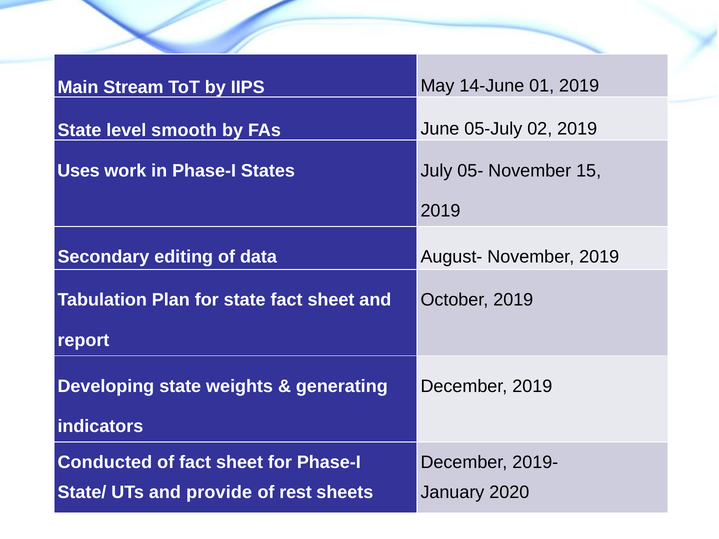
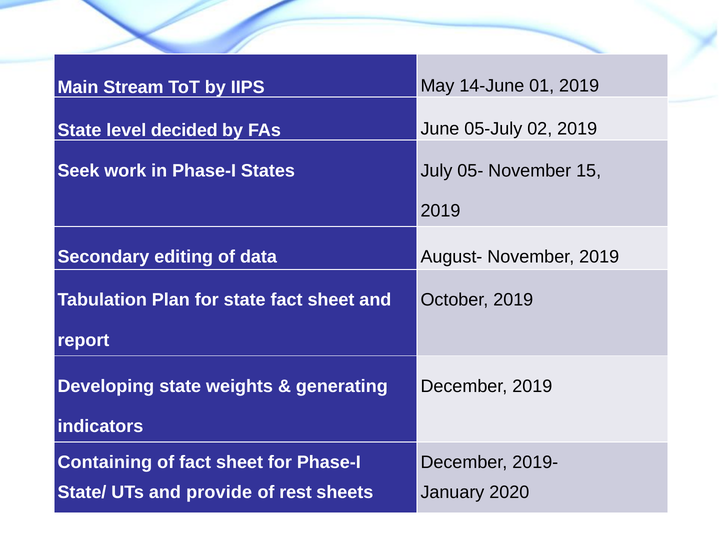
smooth: smooth -> decided
Uses: Uses -> Seek
Conducted: Conducted -> Containing
